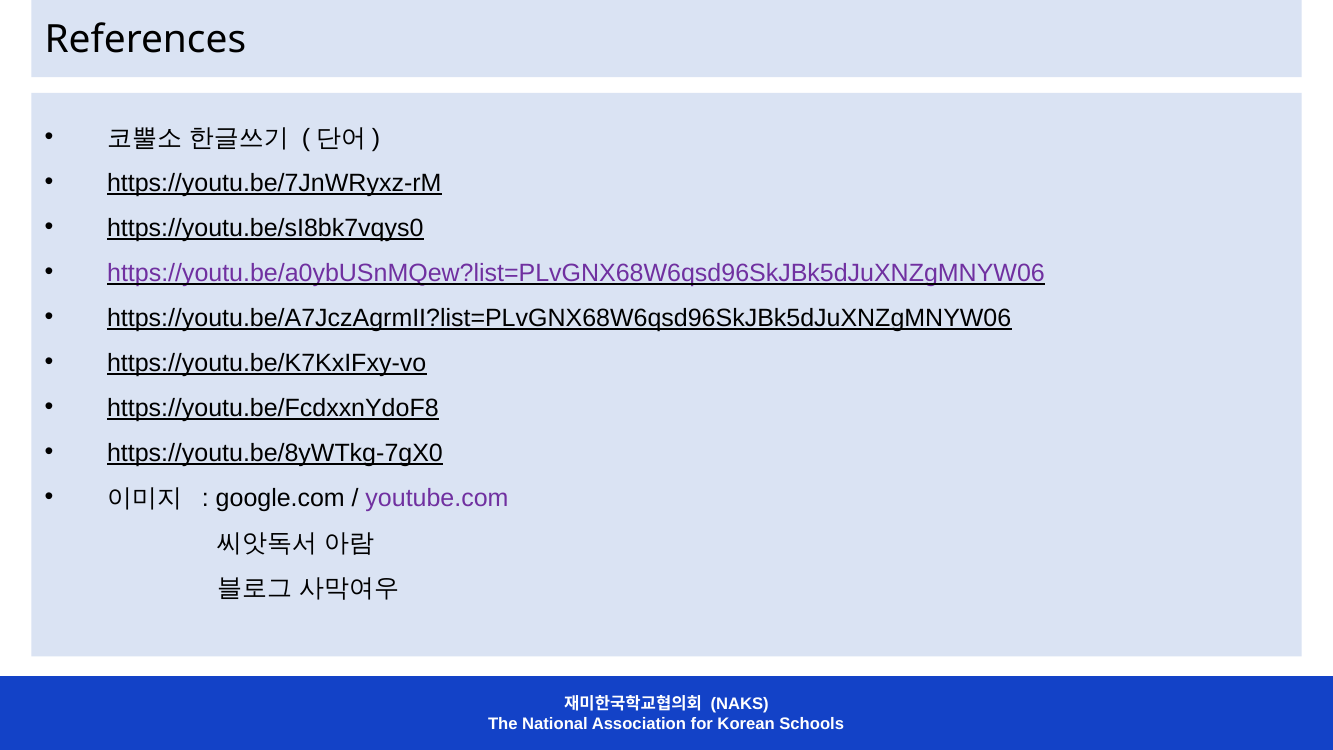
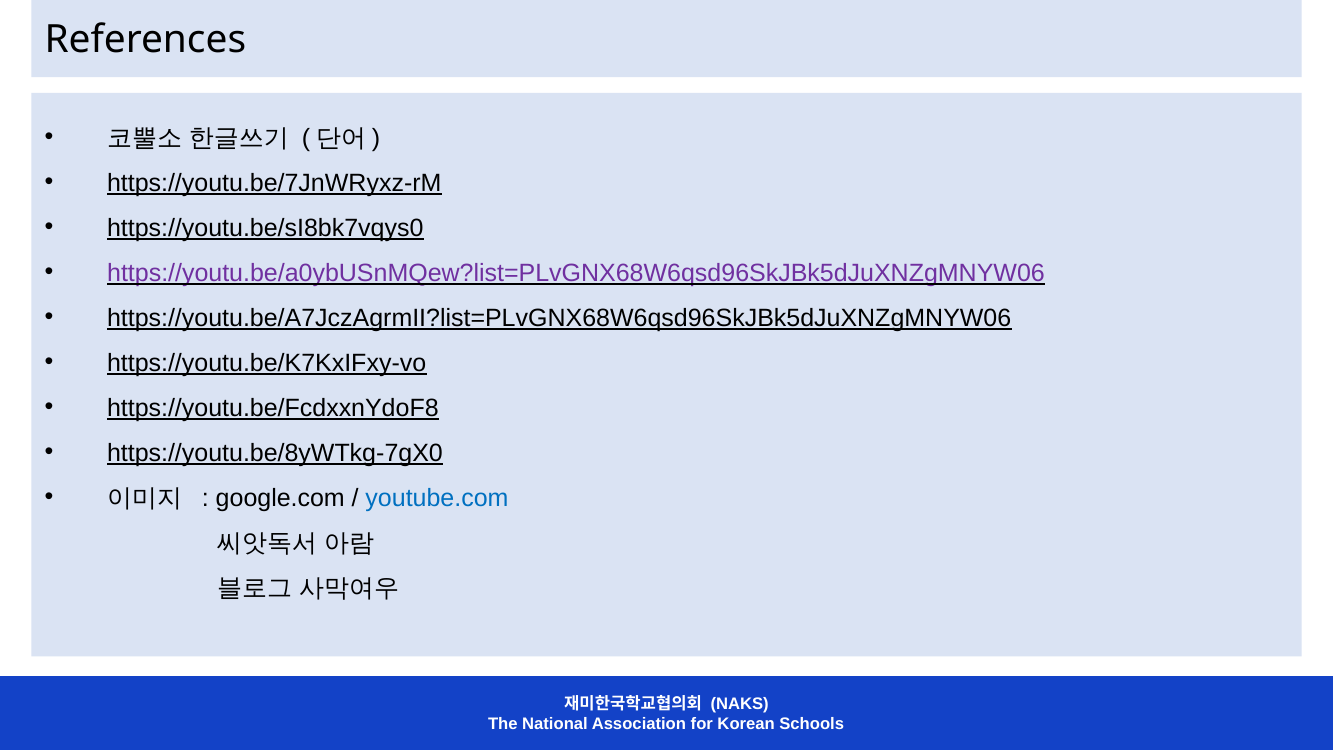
youtube.com colour: purple -> blue
